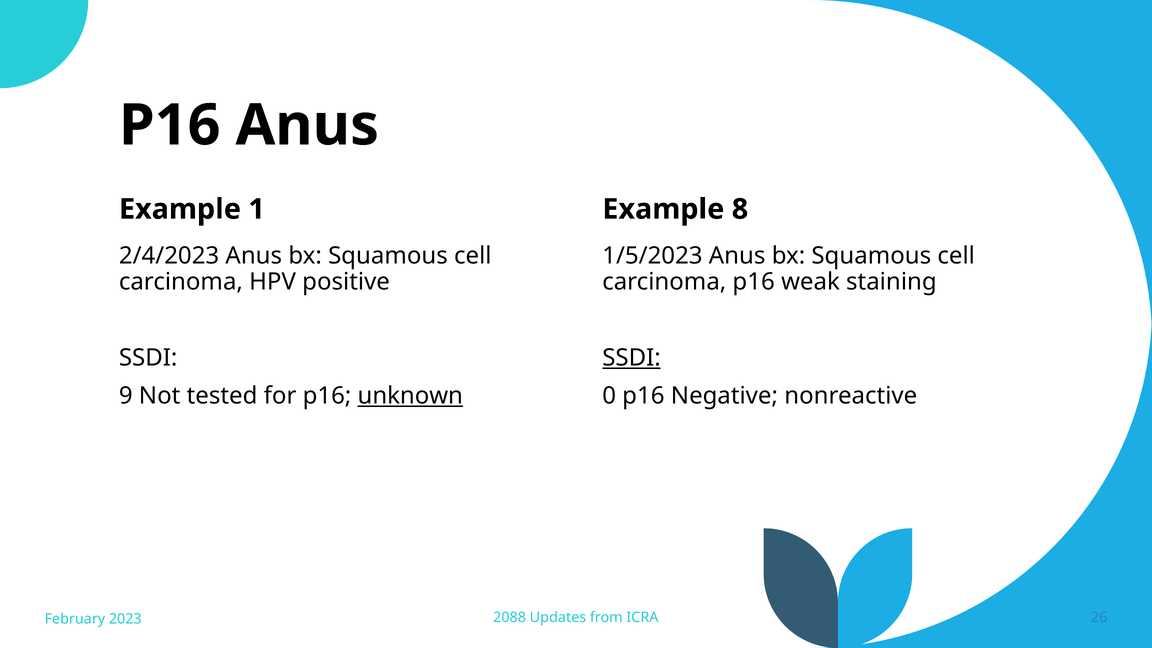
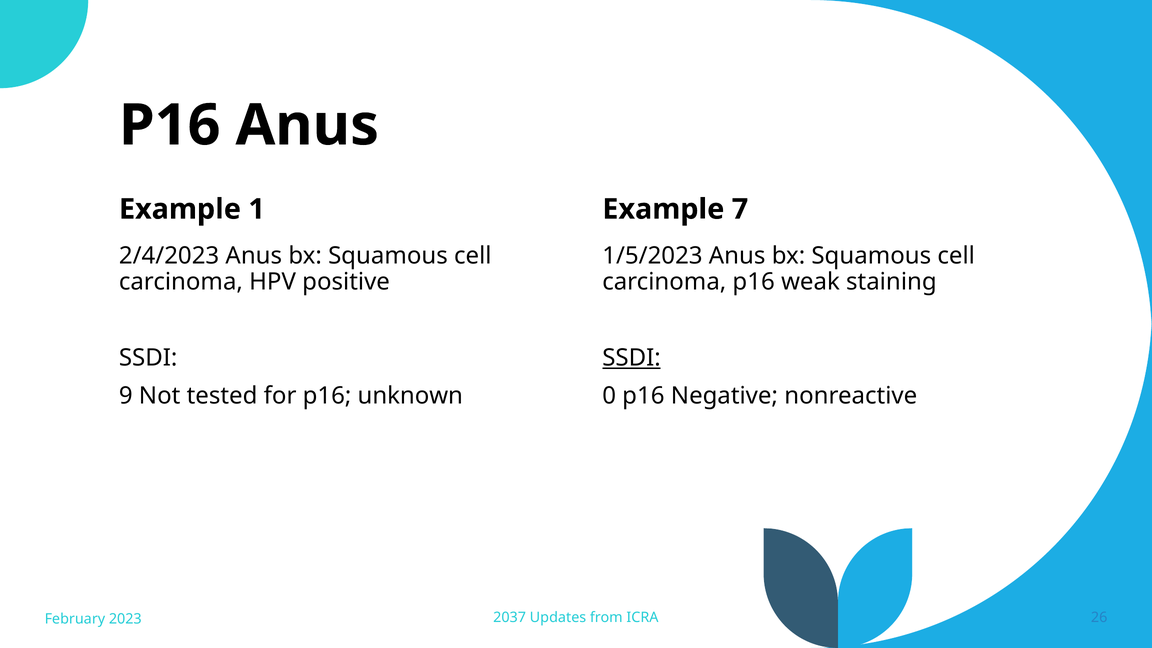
8: 8 -> 7
unknown underline: present -> none
2088: 2088 -> 2037
